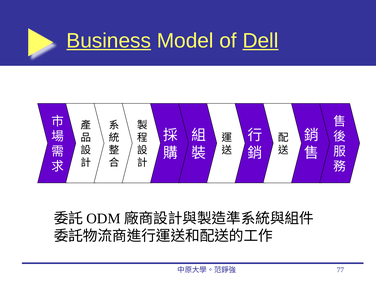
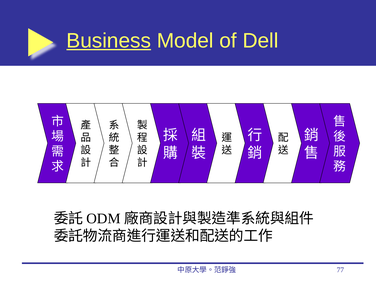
Dell underline: present -> none
